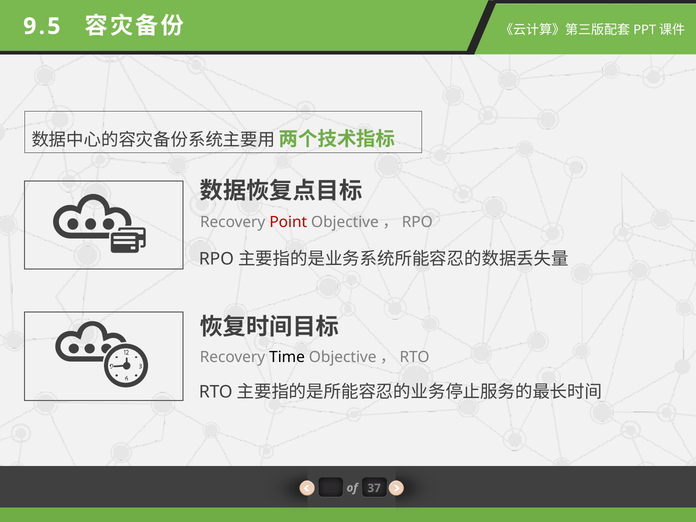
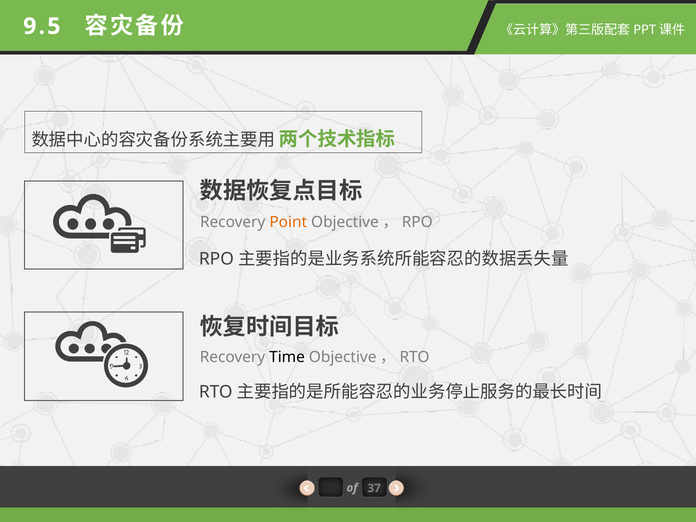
Point colour: red -> orange
